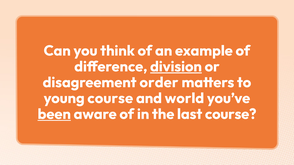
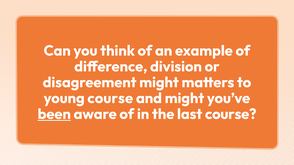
division underline: present -> none
disagreement order: order -> might
and world: world -> might
